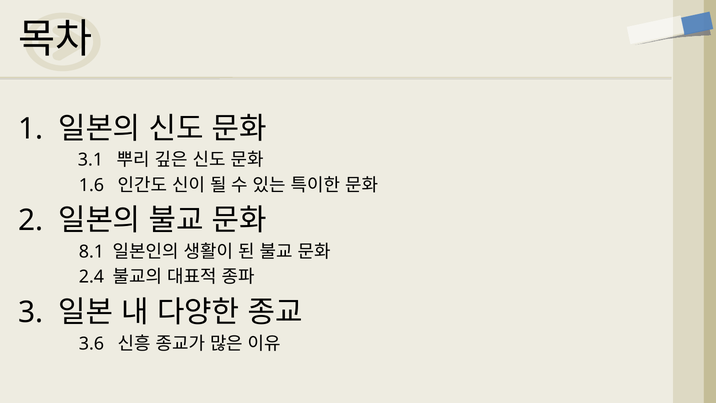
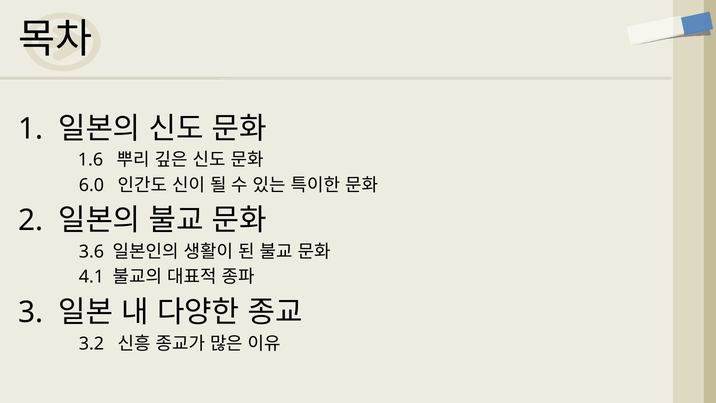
3.1: 3.1 -> 1.6
1.6: 1.6 -> 6.0
8.1: 8.1 -> 3.6
2.4: 2.4 -> 4.1
3.6: 3.6 -> 3.2
